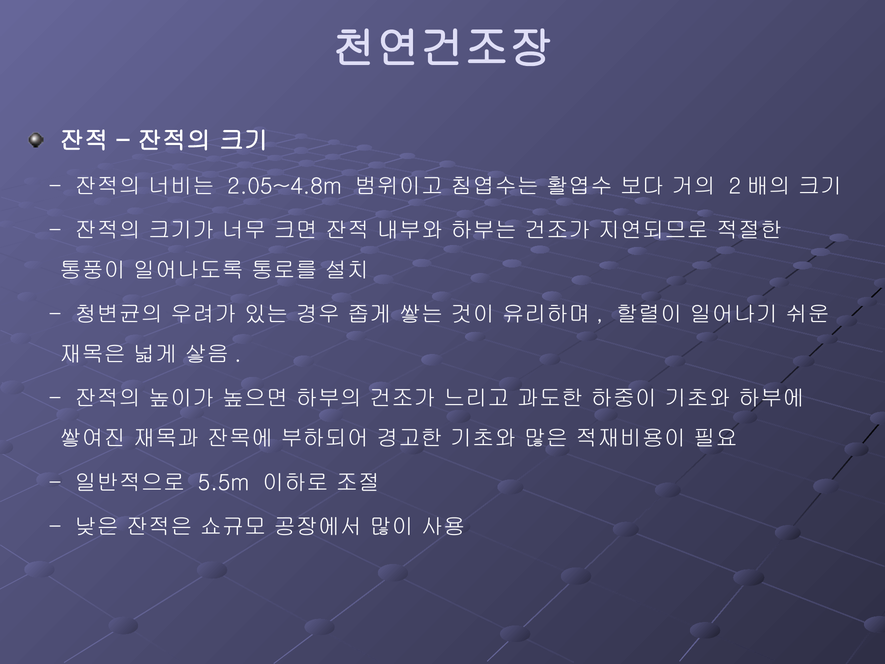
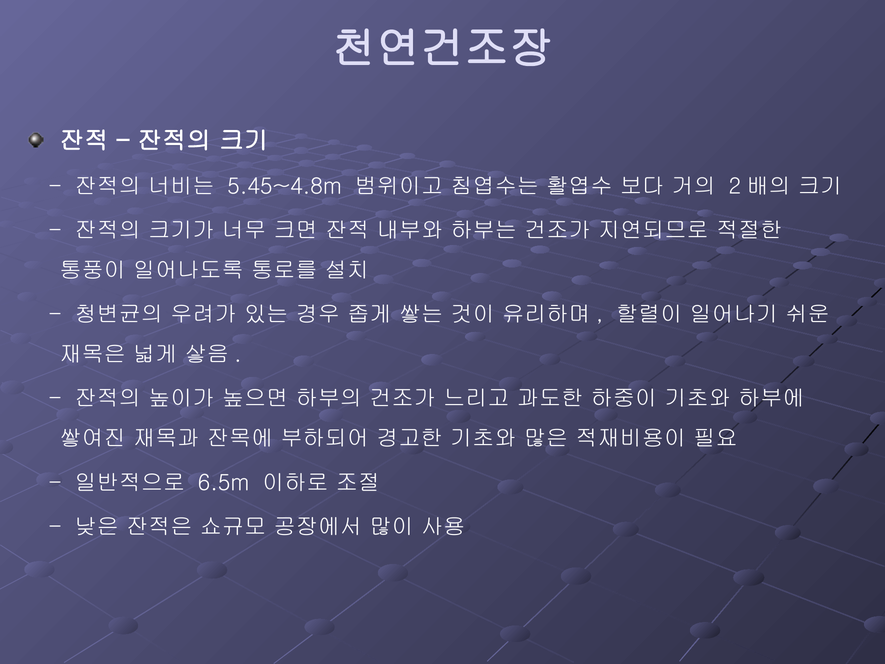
2.05~4.8m: 2.05~4.8m -> 5.45~4.8m
5.5m: 5.5m -> 6.5m
